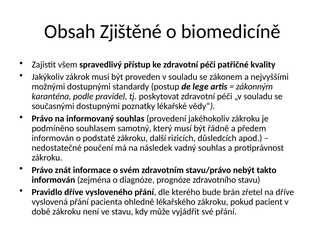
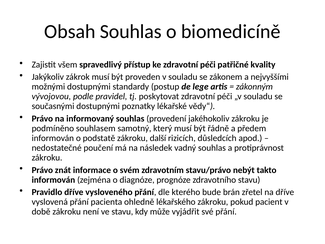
Obsah Zjištěné: Zjištěné -> Souhlas
karanténa: karanténa -> vývojovou
